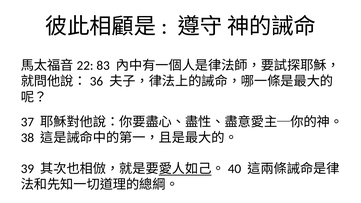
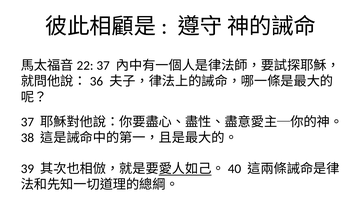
83 at (103, 66): 83 -> 37
